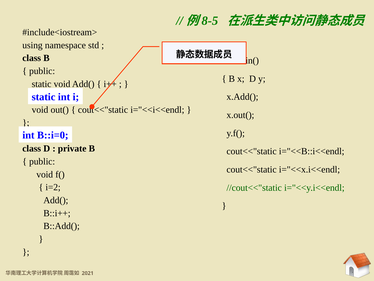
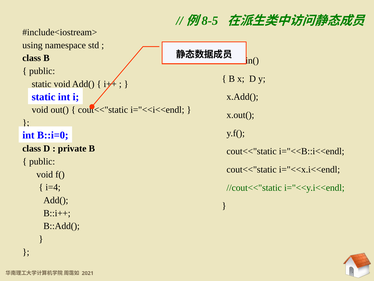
i=2: i=2 -> i=4
